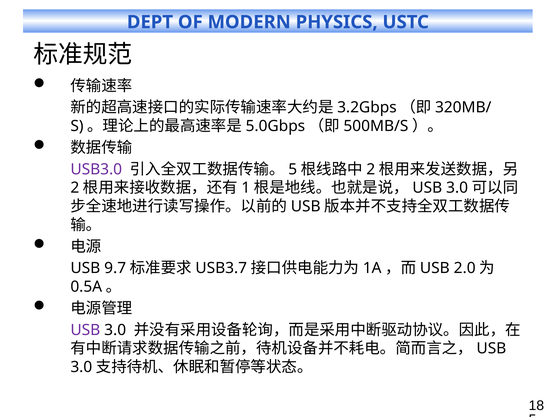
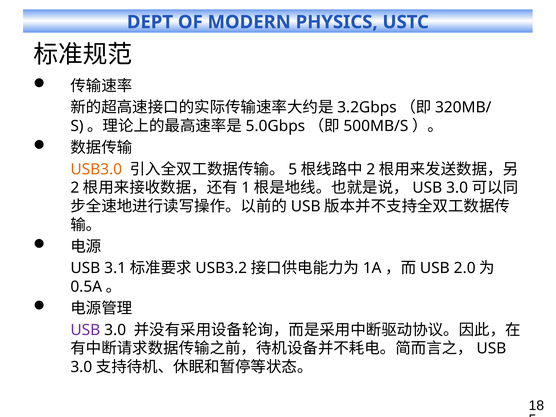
USB3.0 colour: purple -> orange
9.7: 9.7 -> 3.1
USB3.7: USB3.7 -> USB3.2
